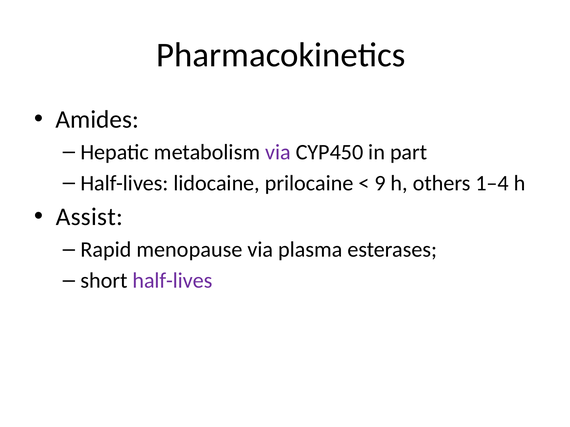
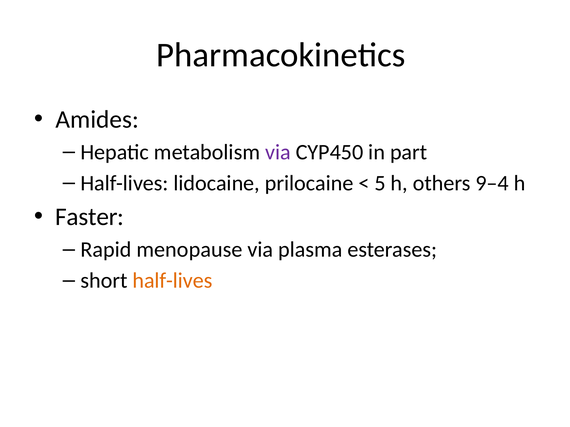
9: 9 -> 5
1–4: 1–4 -> 9–4
Assist: Assist -> Faster
half-lives at (172, 281) colour: purple -> orange
